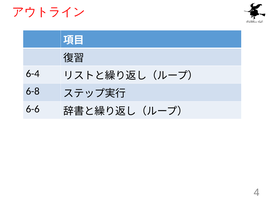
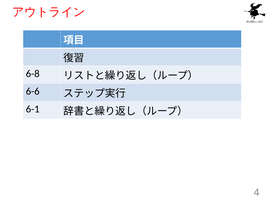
6-4: 6-4 -> 6-8
6-8: 6-8 -> 6-6
6-6: 6-6 -> 6-1
